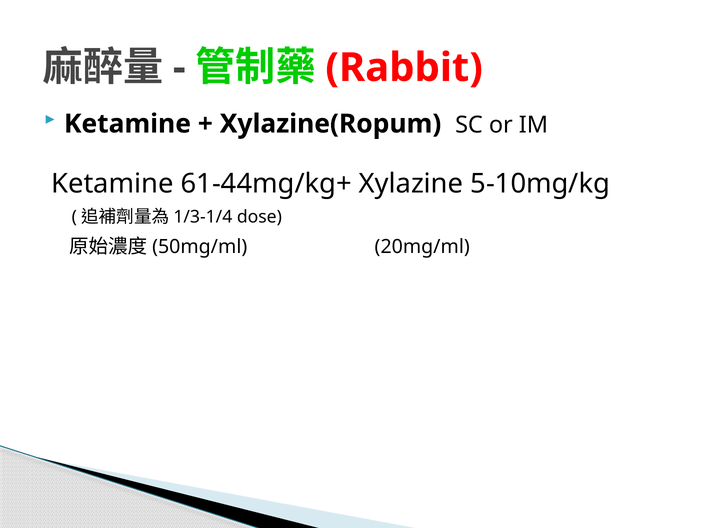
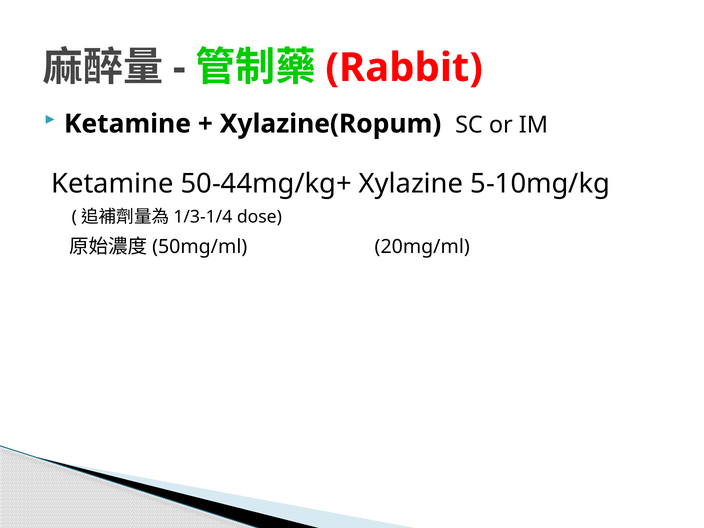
61-44mg/kg+: 61-44mg/kg+ -> 50-44mg/kg+
